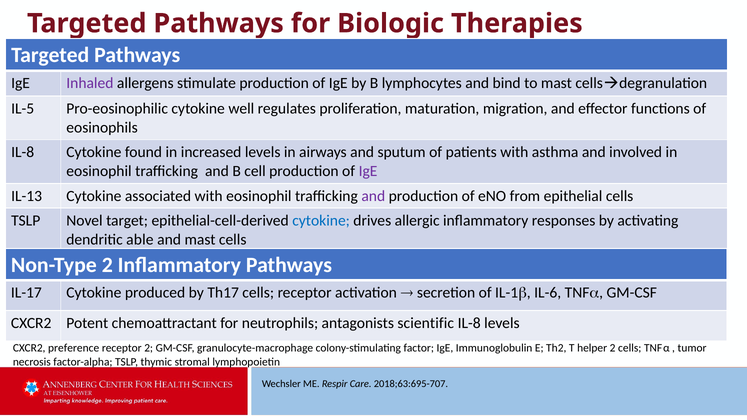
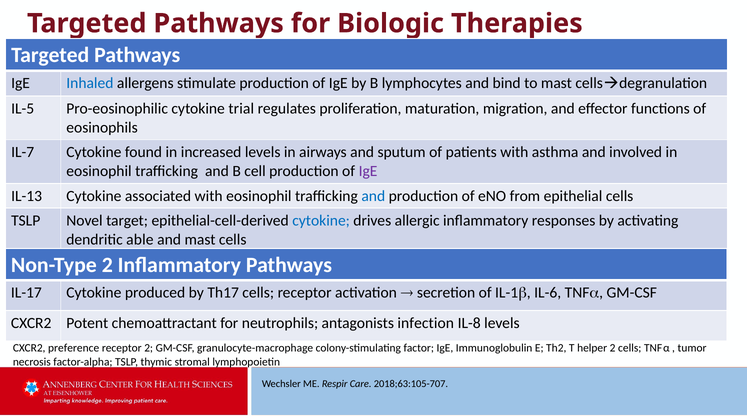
Inhaled colour: purple -> blue
well: well -> trial
IL-8 at (23, 152): IL-8 -> IL-7
and at (373, 196) colour: purple -> blue
scientific: scientific -> infection
2018;63:695-707: 2018;63:695-707 -> 2018;63:105-707
